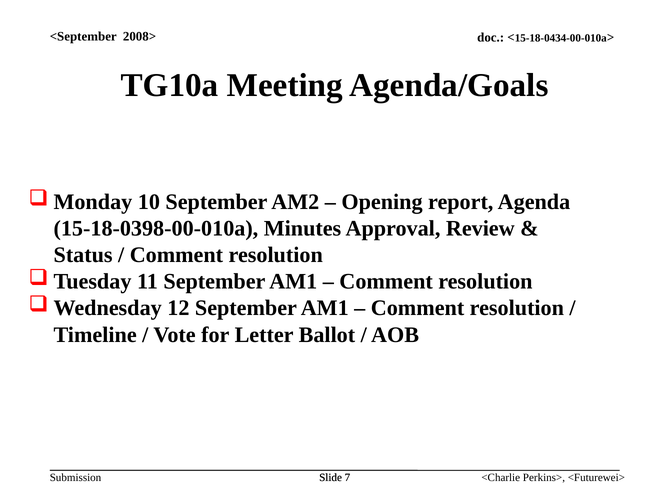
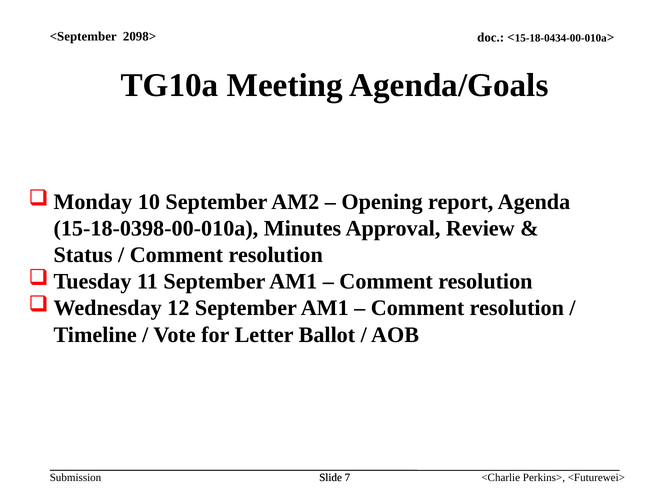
2008>: 2008> -> 2098>
